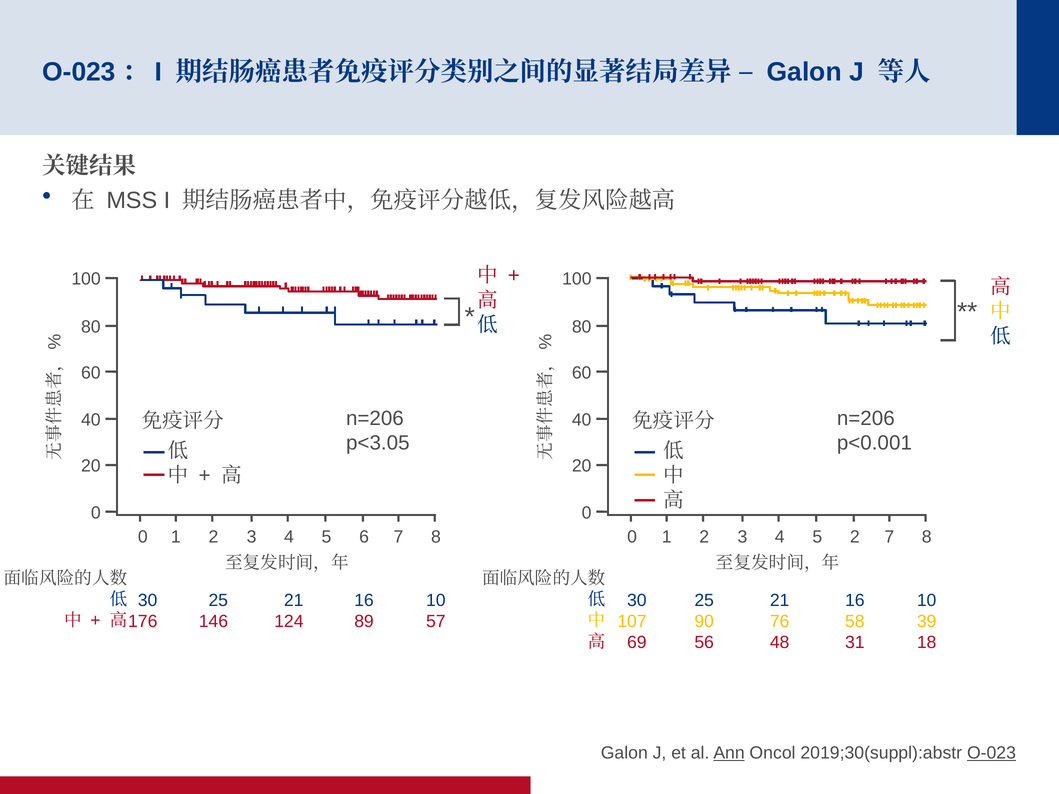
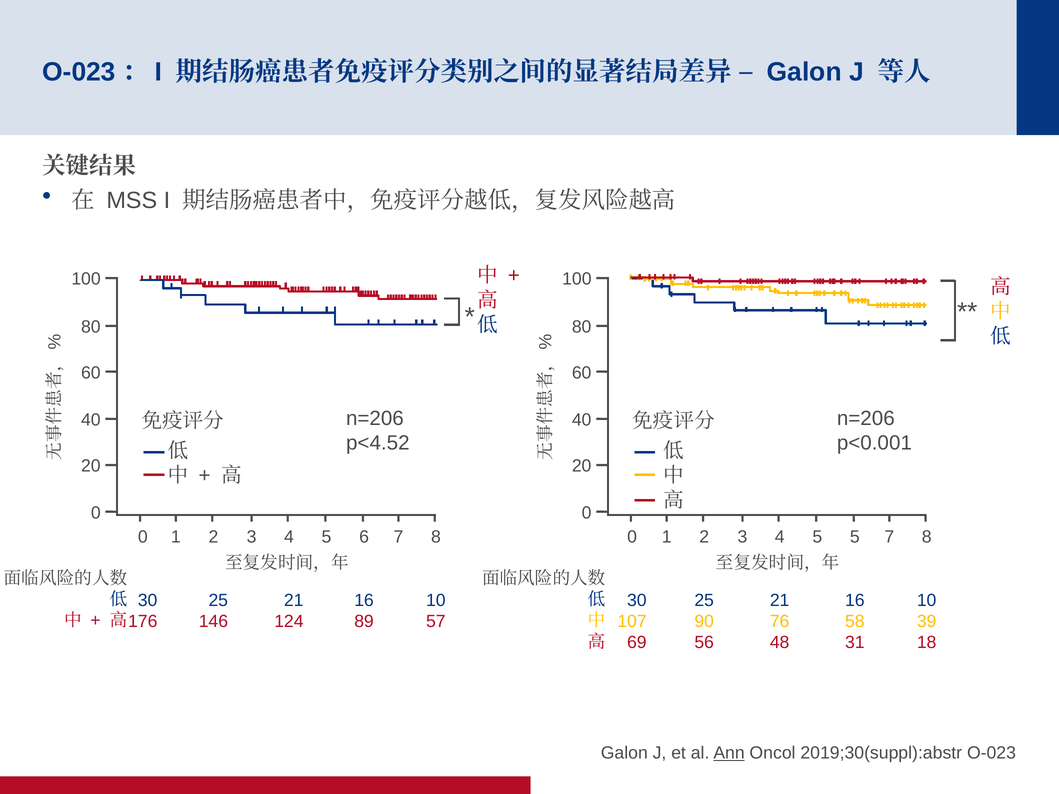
p<3.05: p<3.05 -> p<4.52
5 2: 2 -> 5
O-023 underline: present -> none
